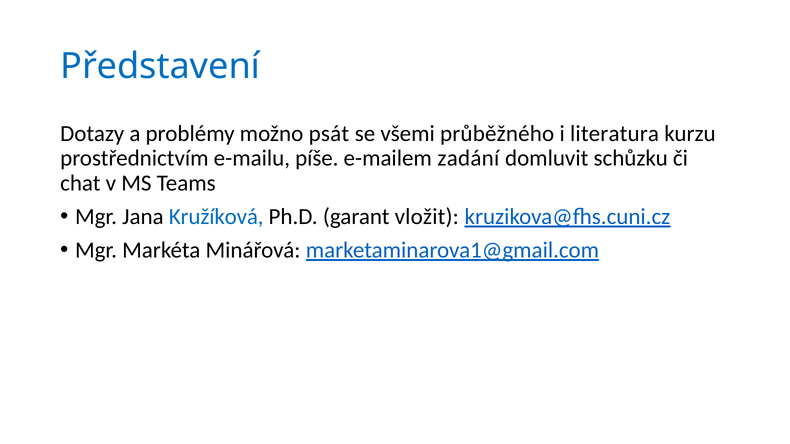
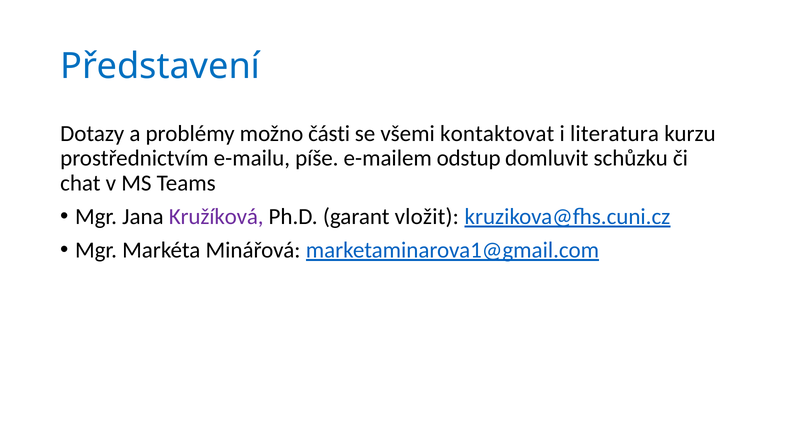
psát: psát -> části
průběžného: průběžného -> kontaktovat
zadání: zadání -> odstup
Kružíková colour: blue -> purple
